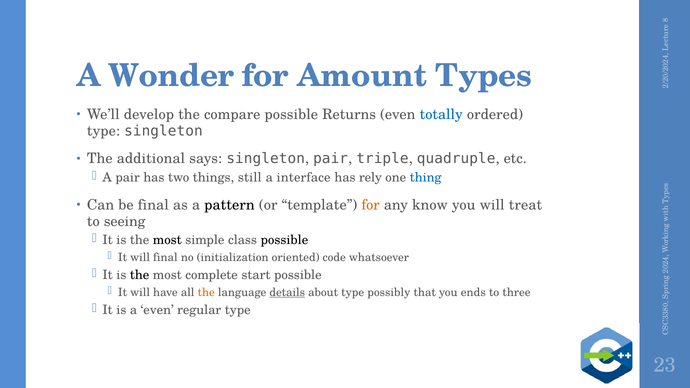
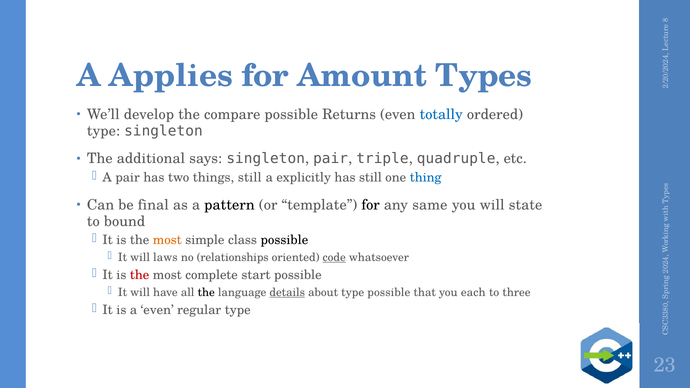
Wonder: Wonder -> Applies
interface: interface -> explicitly
has rely: rely -> still
for at (371, 205) colour: orange -> black
know: know -> same
treat: treat -> state
seeing: seeing -> bound
most at (167, 240) colour: black -> orange
will final: final -> laws
initialization: initialization -> relationships
code underline: none -> present
the at (140, 275) colour: black -> red
the at (206, 292) colour: orange -> black
type possibly: possibly -> possible
ends: ends -> each
